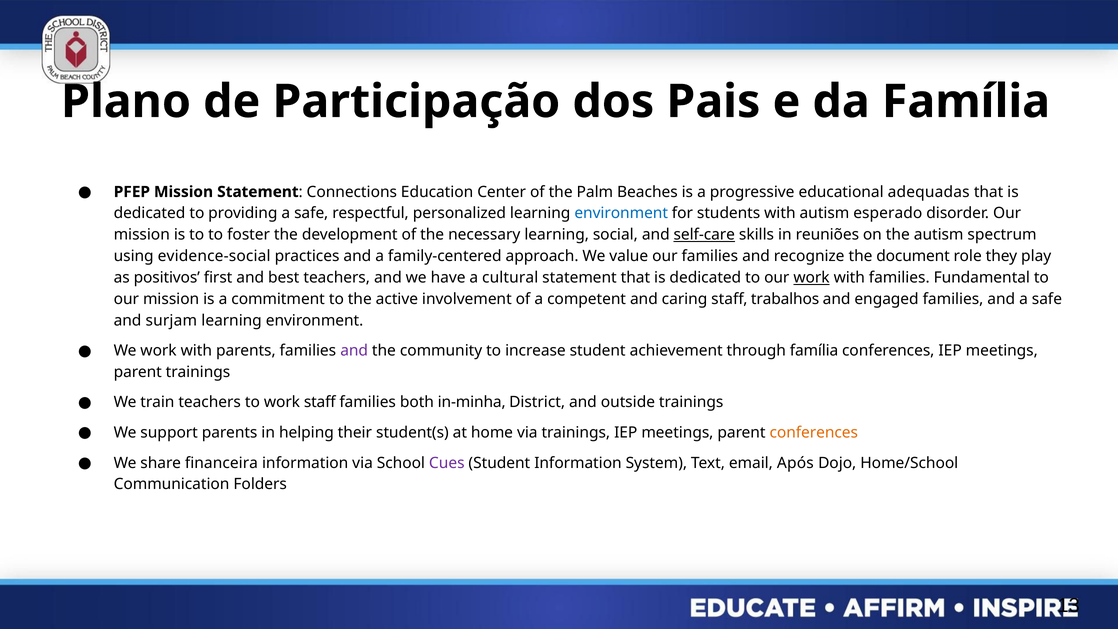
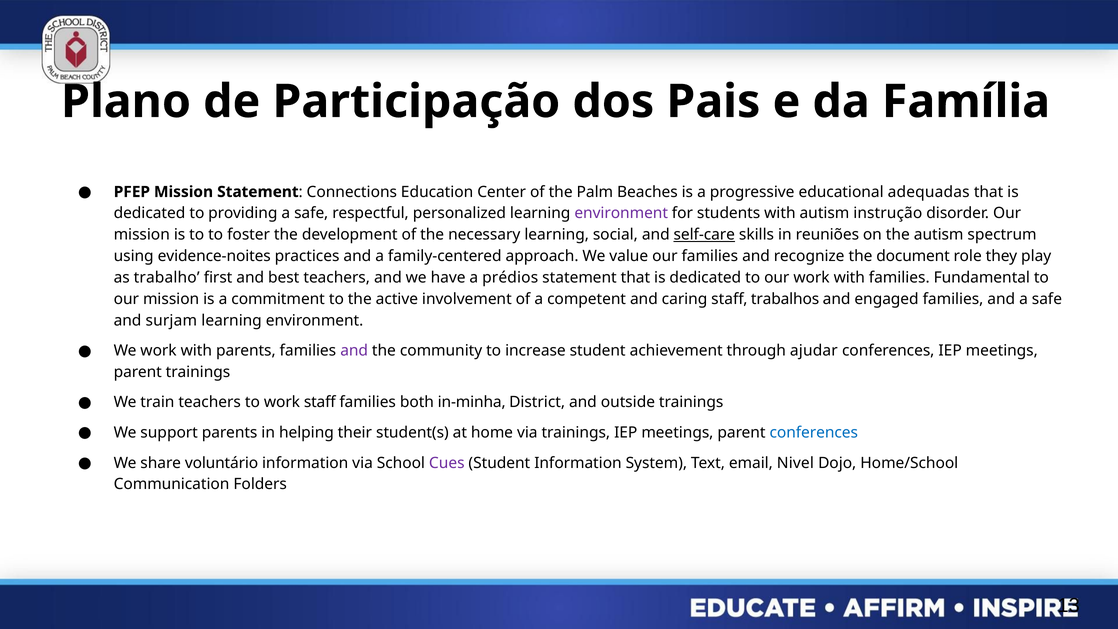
environment at (621, 213) colour: blue -> purple
esperado: esperado -> instrução
evidence-social: evidence-social -> evidence-noites
positivos: positivos -> trabalho
cultural: cultural -> prédios
work at (812, 278) underline: present -> none
through família: família -> ajudar
conferences at (814, 432) colour: orange -> blue
financeira: financeira -> voluntário
Após: Após -> Nivel
